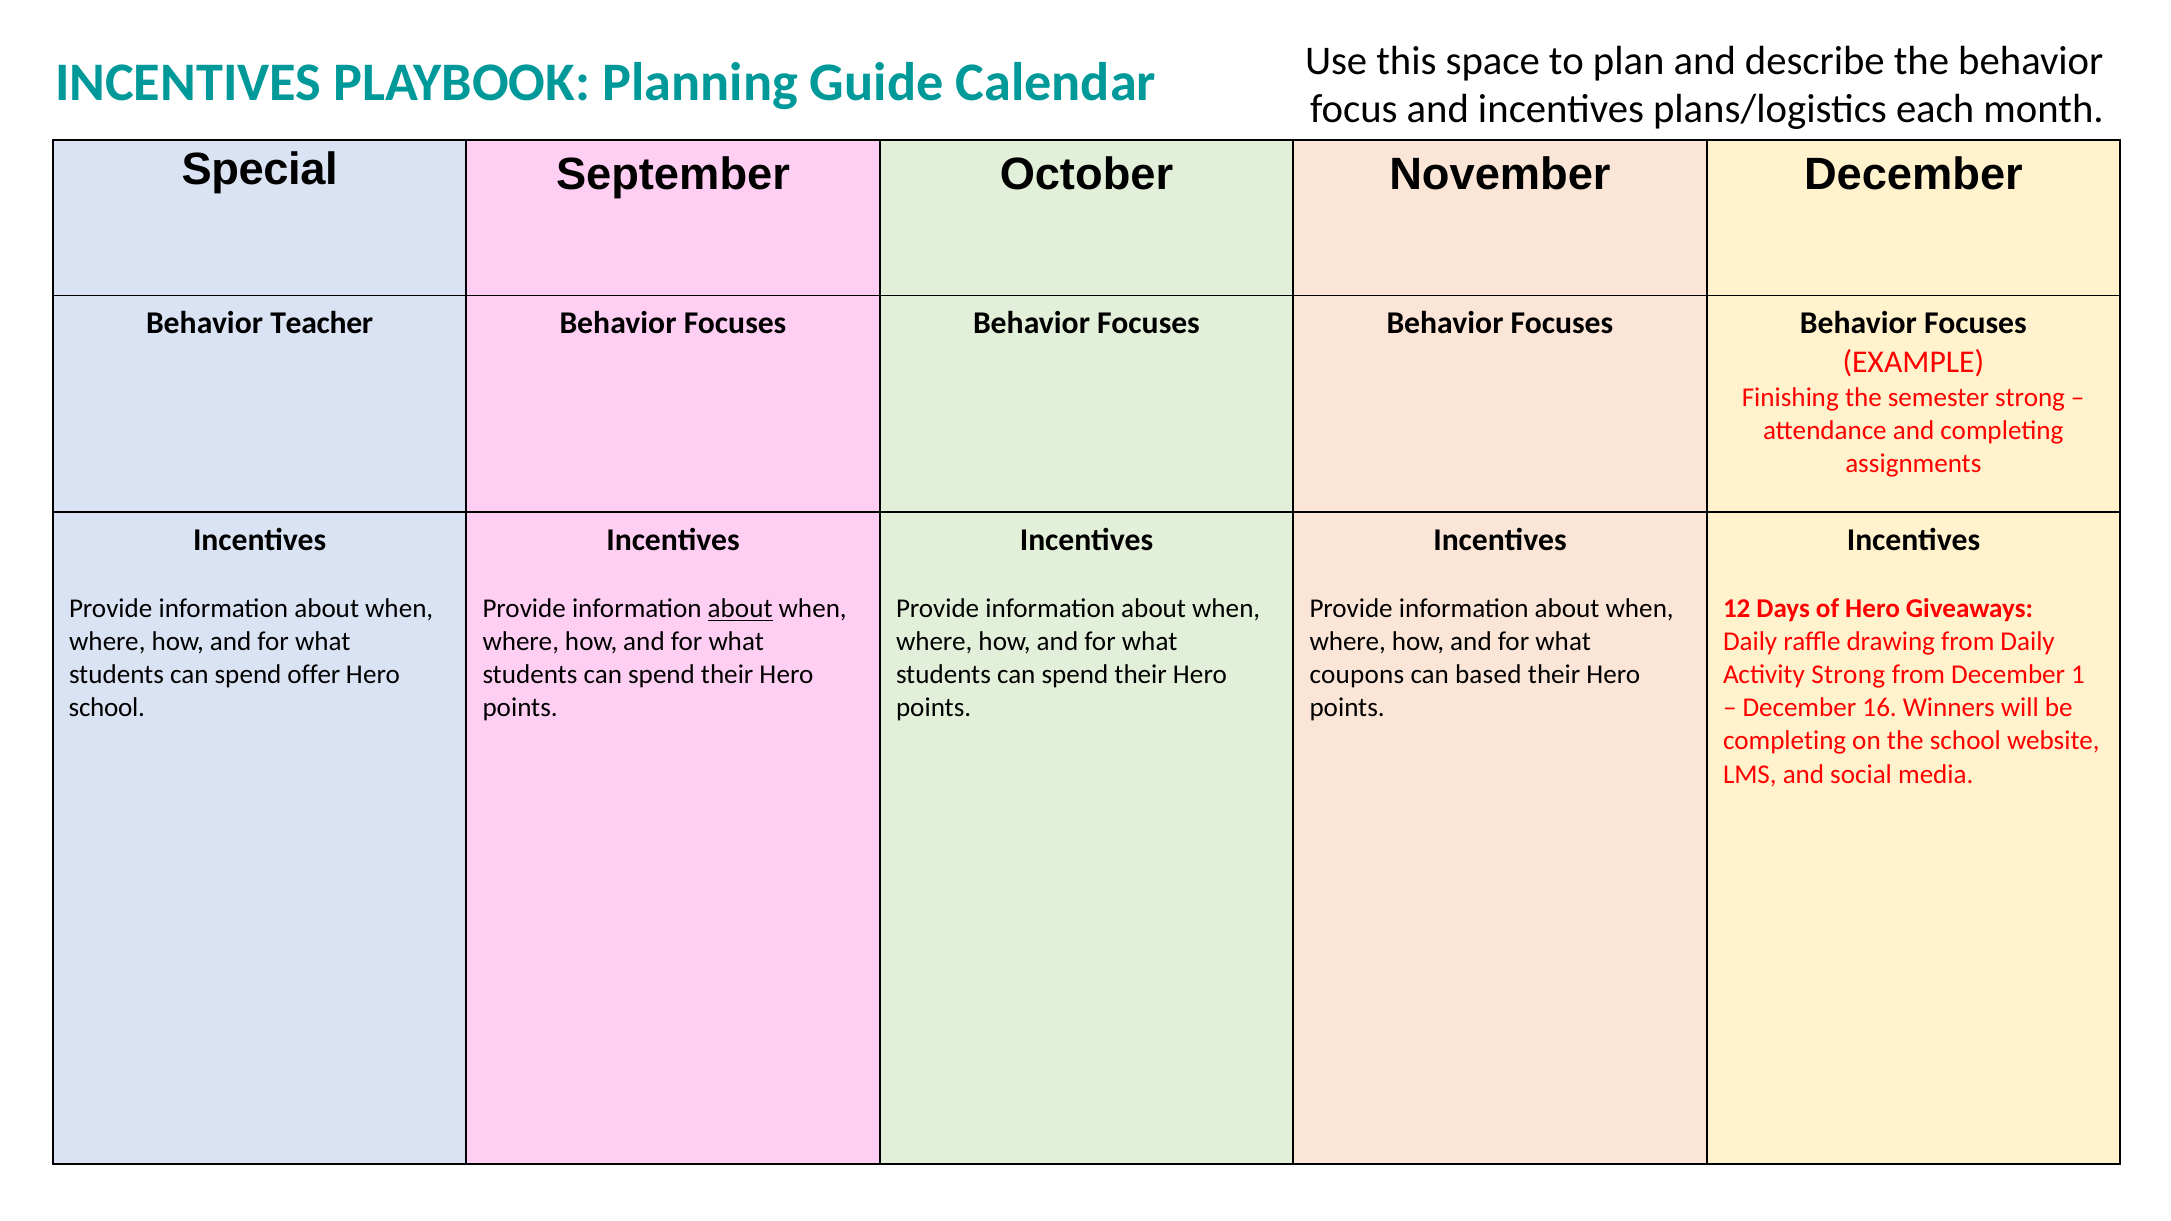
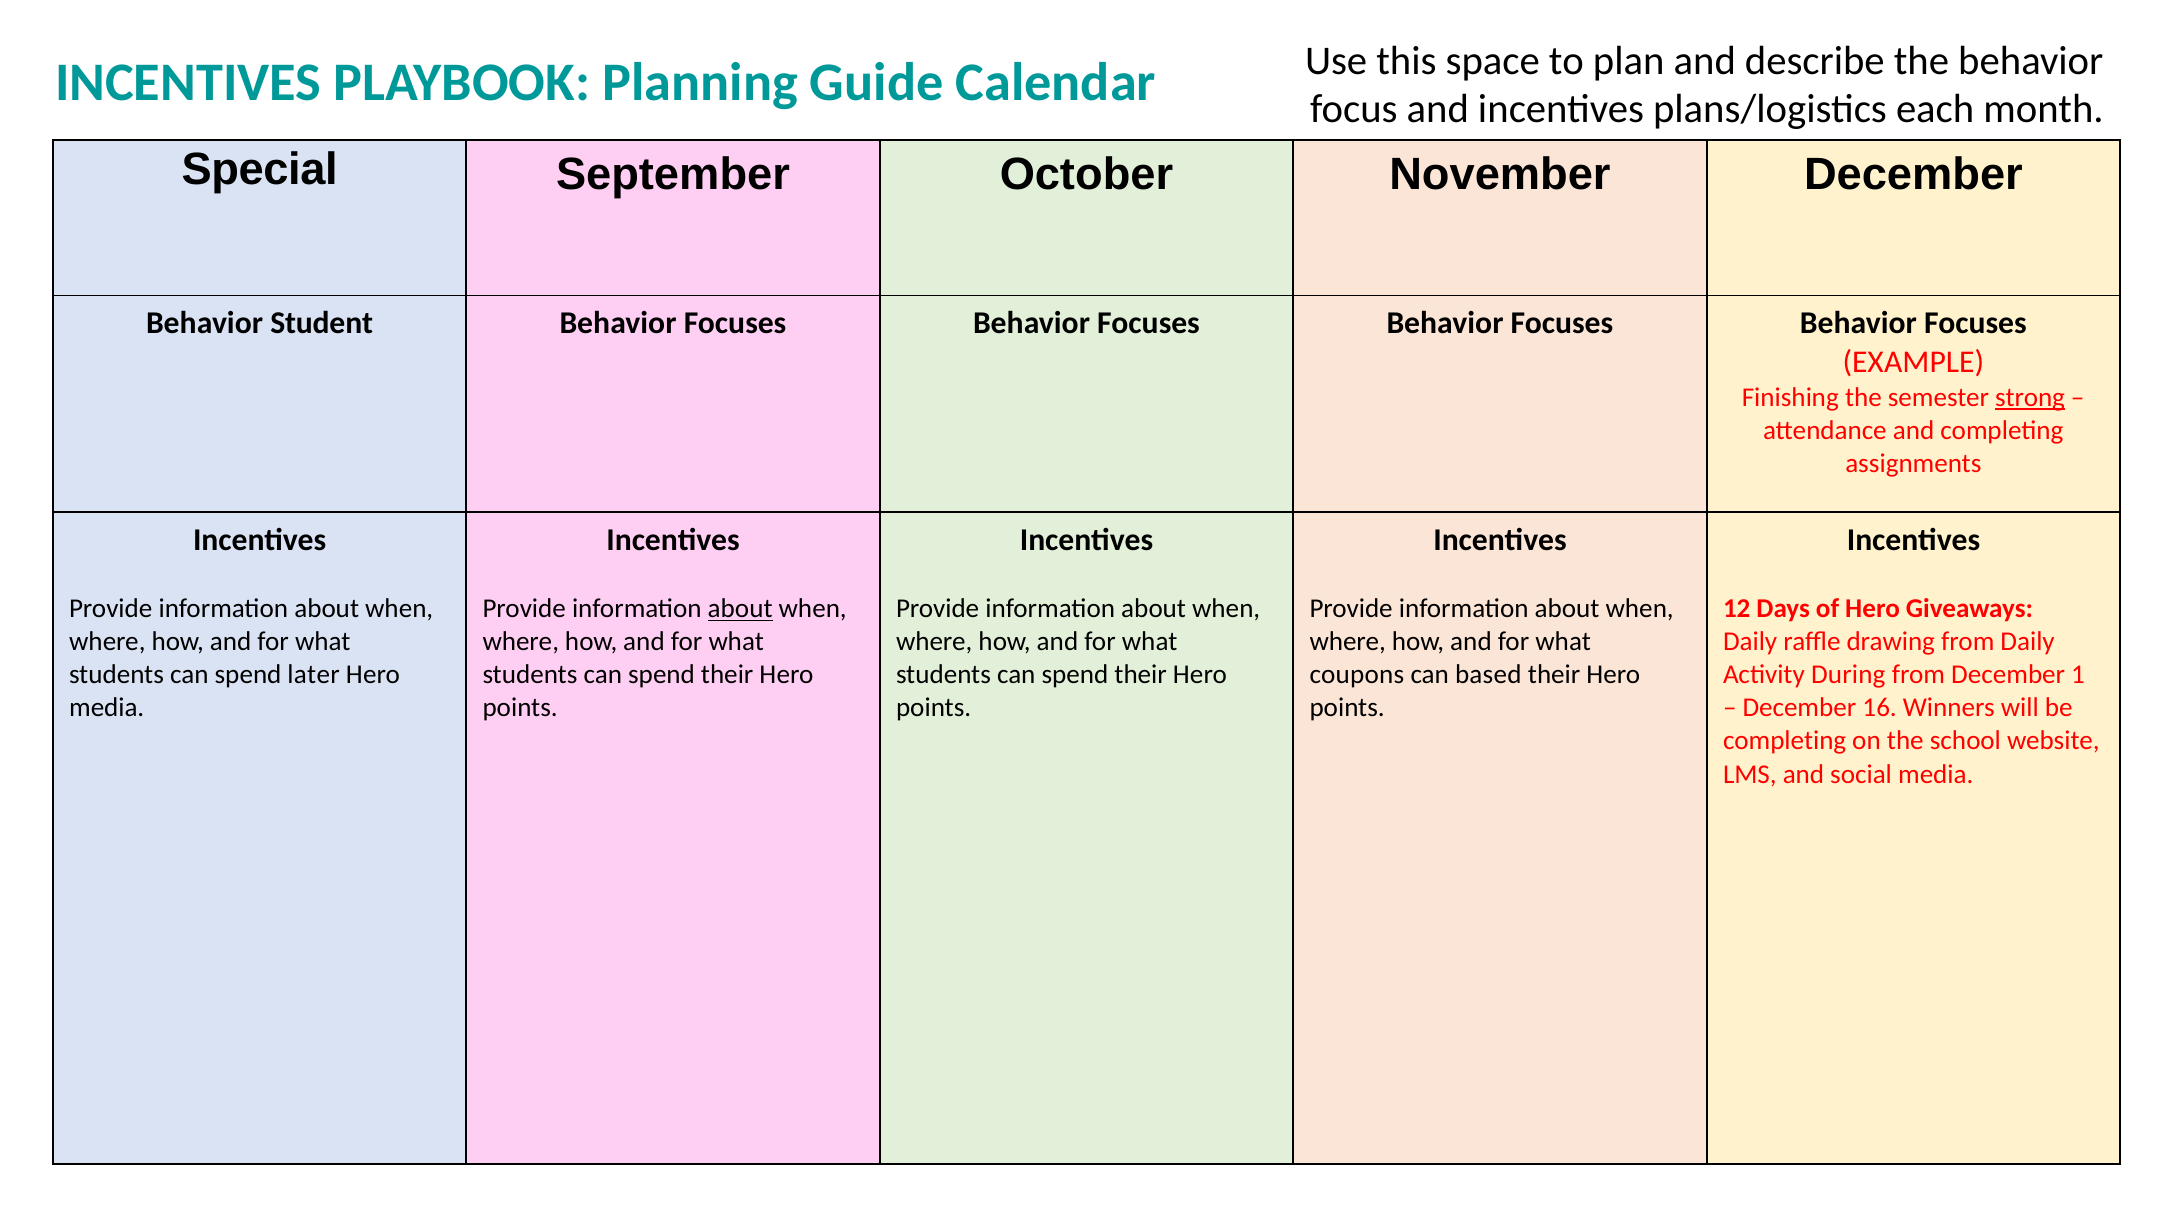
Teacher: Teacher -> Student
strong at (2030, 398) underline: none -> present
offer: offer -> later
Activity Strong: Strong -> During
school at (107, 708): school -> media
